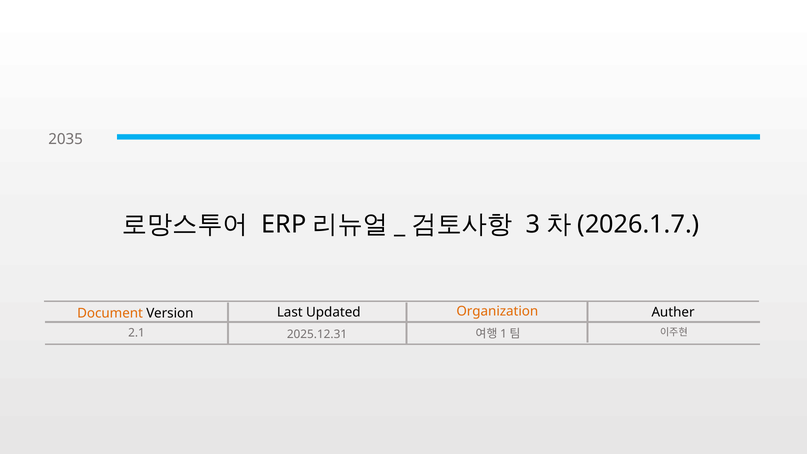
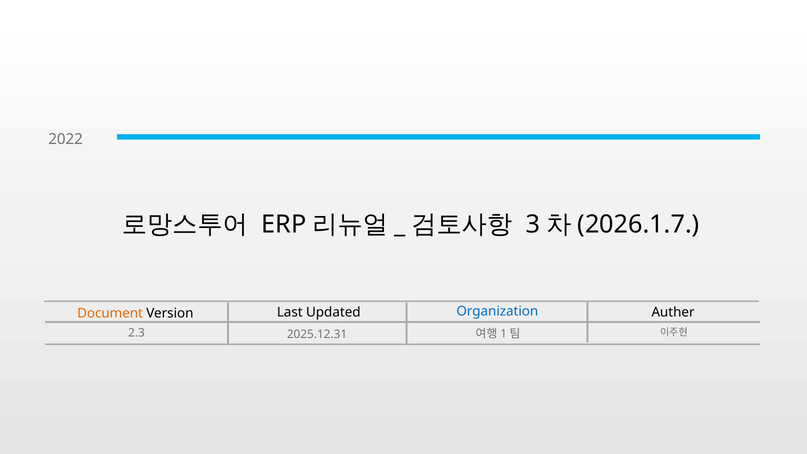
2035: 2035 -> 2022
Organization colour: orange -> blue
2.1: 2.1 -> 2.3
